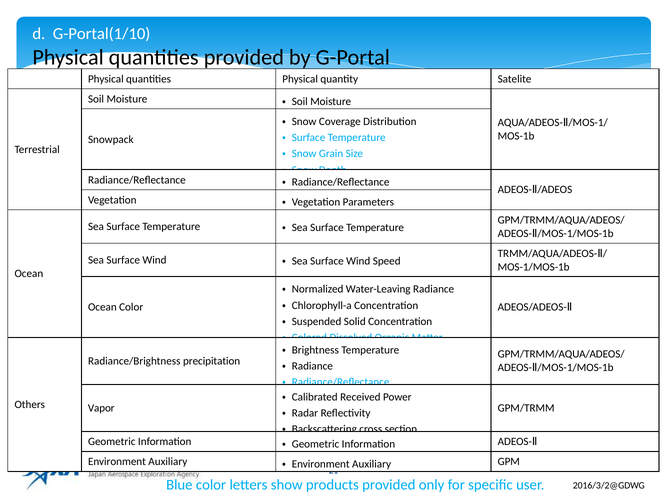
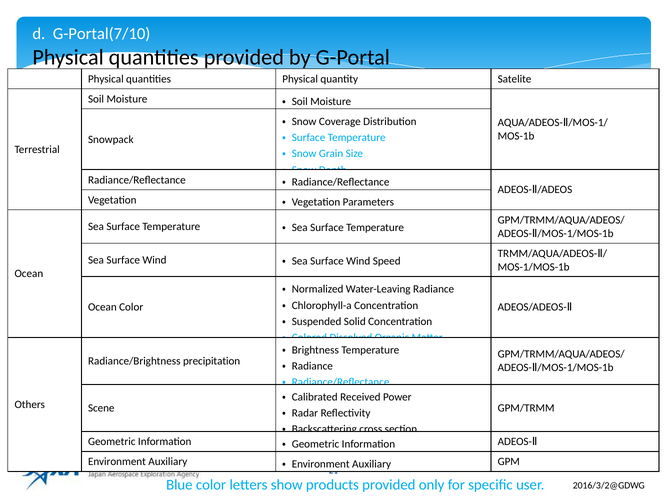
G-Portal(1/10: G-Portal(1/10 -> G-Portal(7/10
Vapor: Vapor -> Scene
